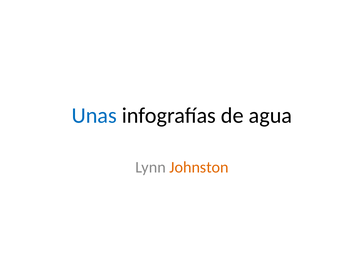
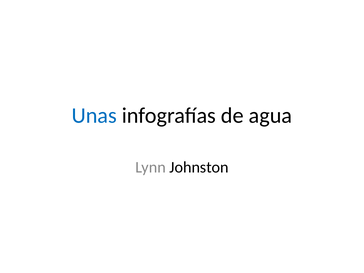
Johnston colour: orange -> black
